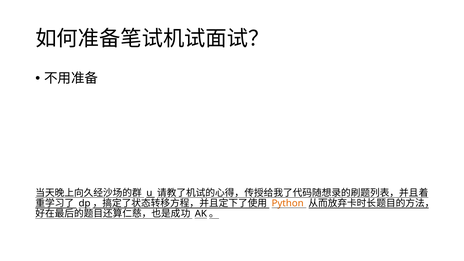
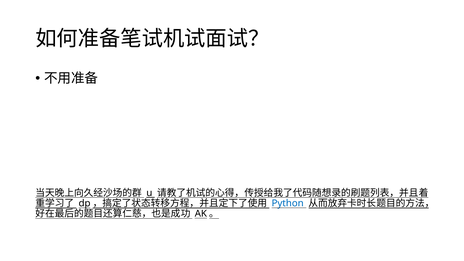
Python colour: orange -> blue
